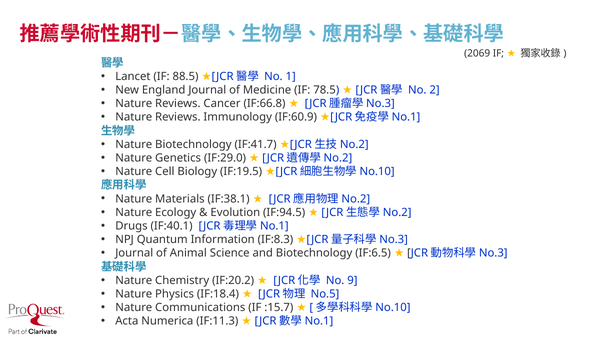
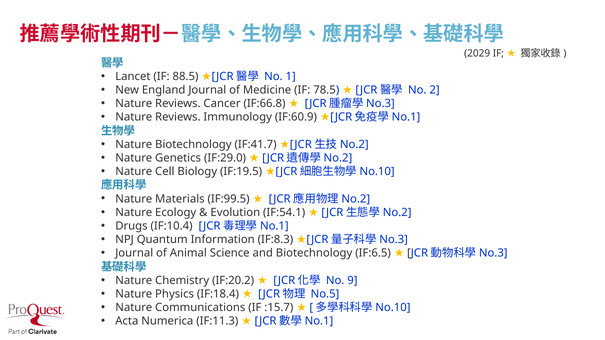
2069: 2069 -> 2029
IF:38.1: IF:38.1 -> IF:99.5
IF:94.5: IF:94.5 -> IF:54.1
IF:40.1: IF:40.1 -> IF:10.4
